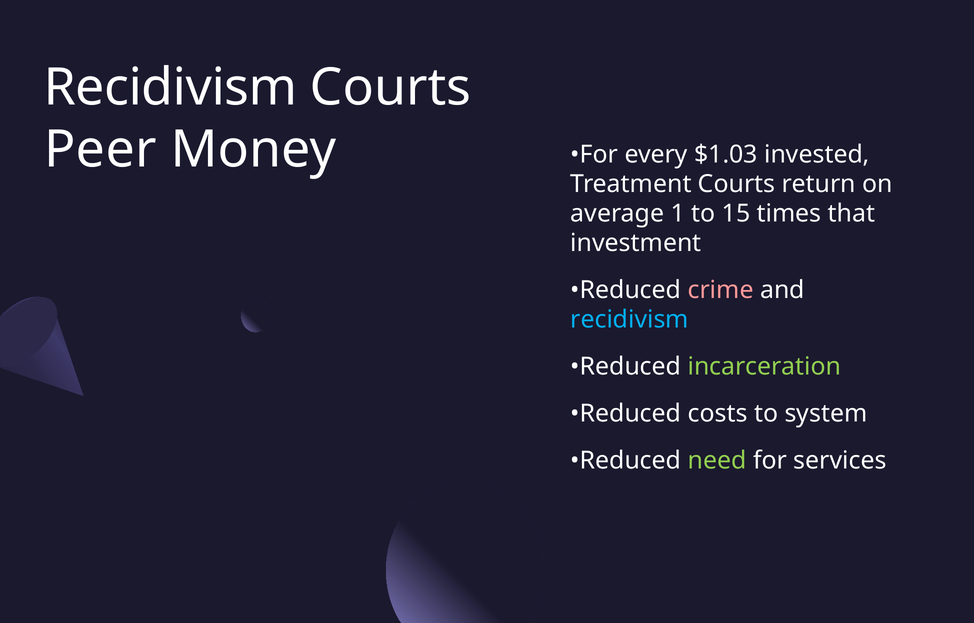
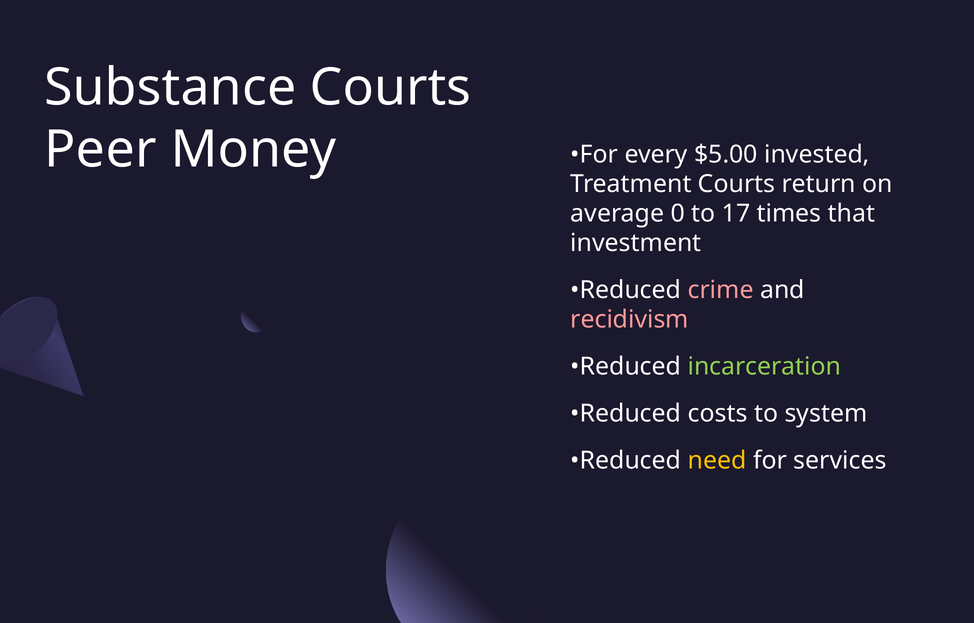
Recidivism at (170, 88): Recidivism -> Substance
$1.03: $1.03 -> $5.00
1: 1 -> 0
15: 15 -> 17
recidivism at (630, 320) colour: light blue -> pink
need colour: light green -> yellow
